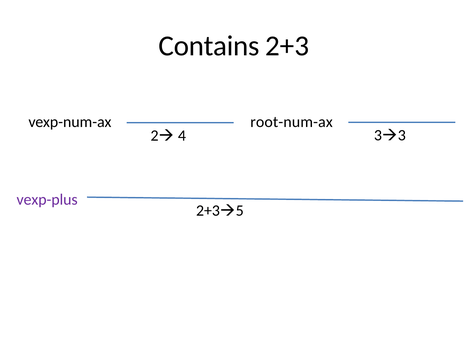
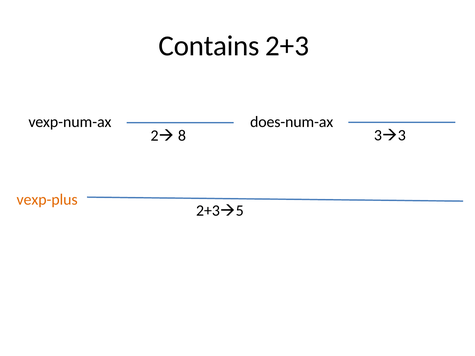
root-num-ax: root-num-ax -> does-num-ax
4: 4 -> 8
vexp-plus colour: purple -> orange
